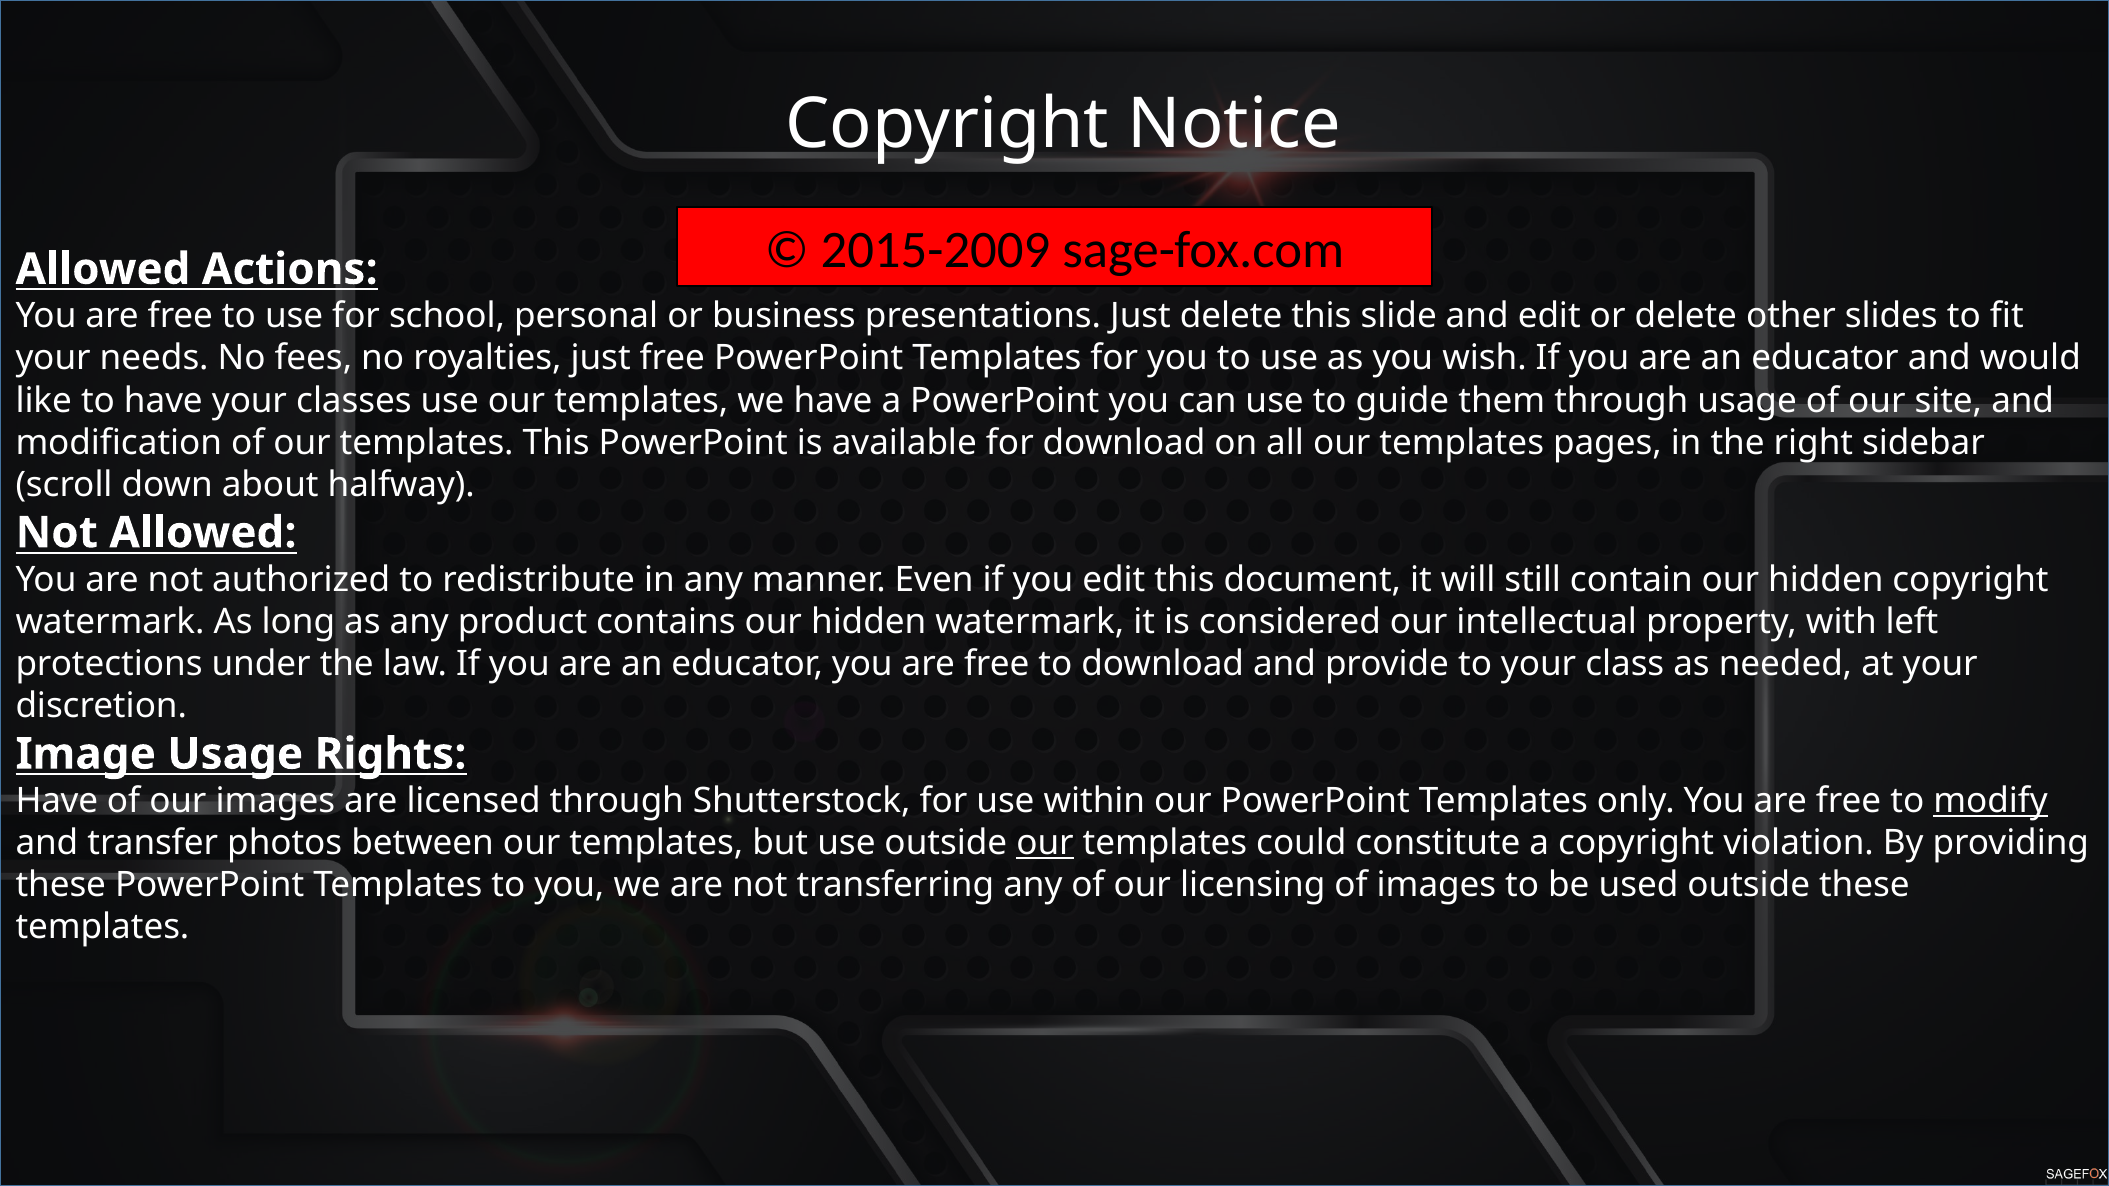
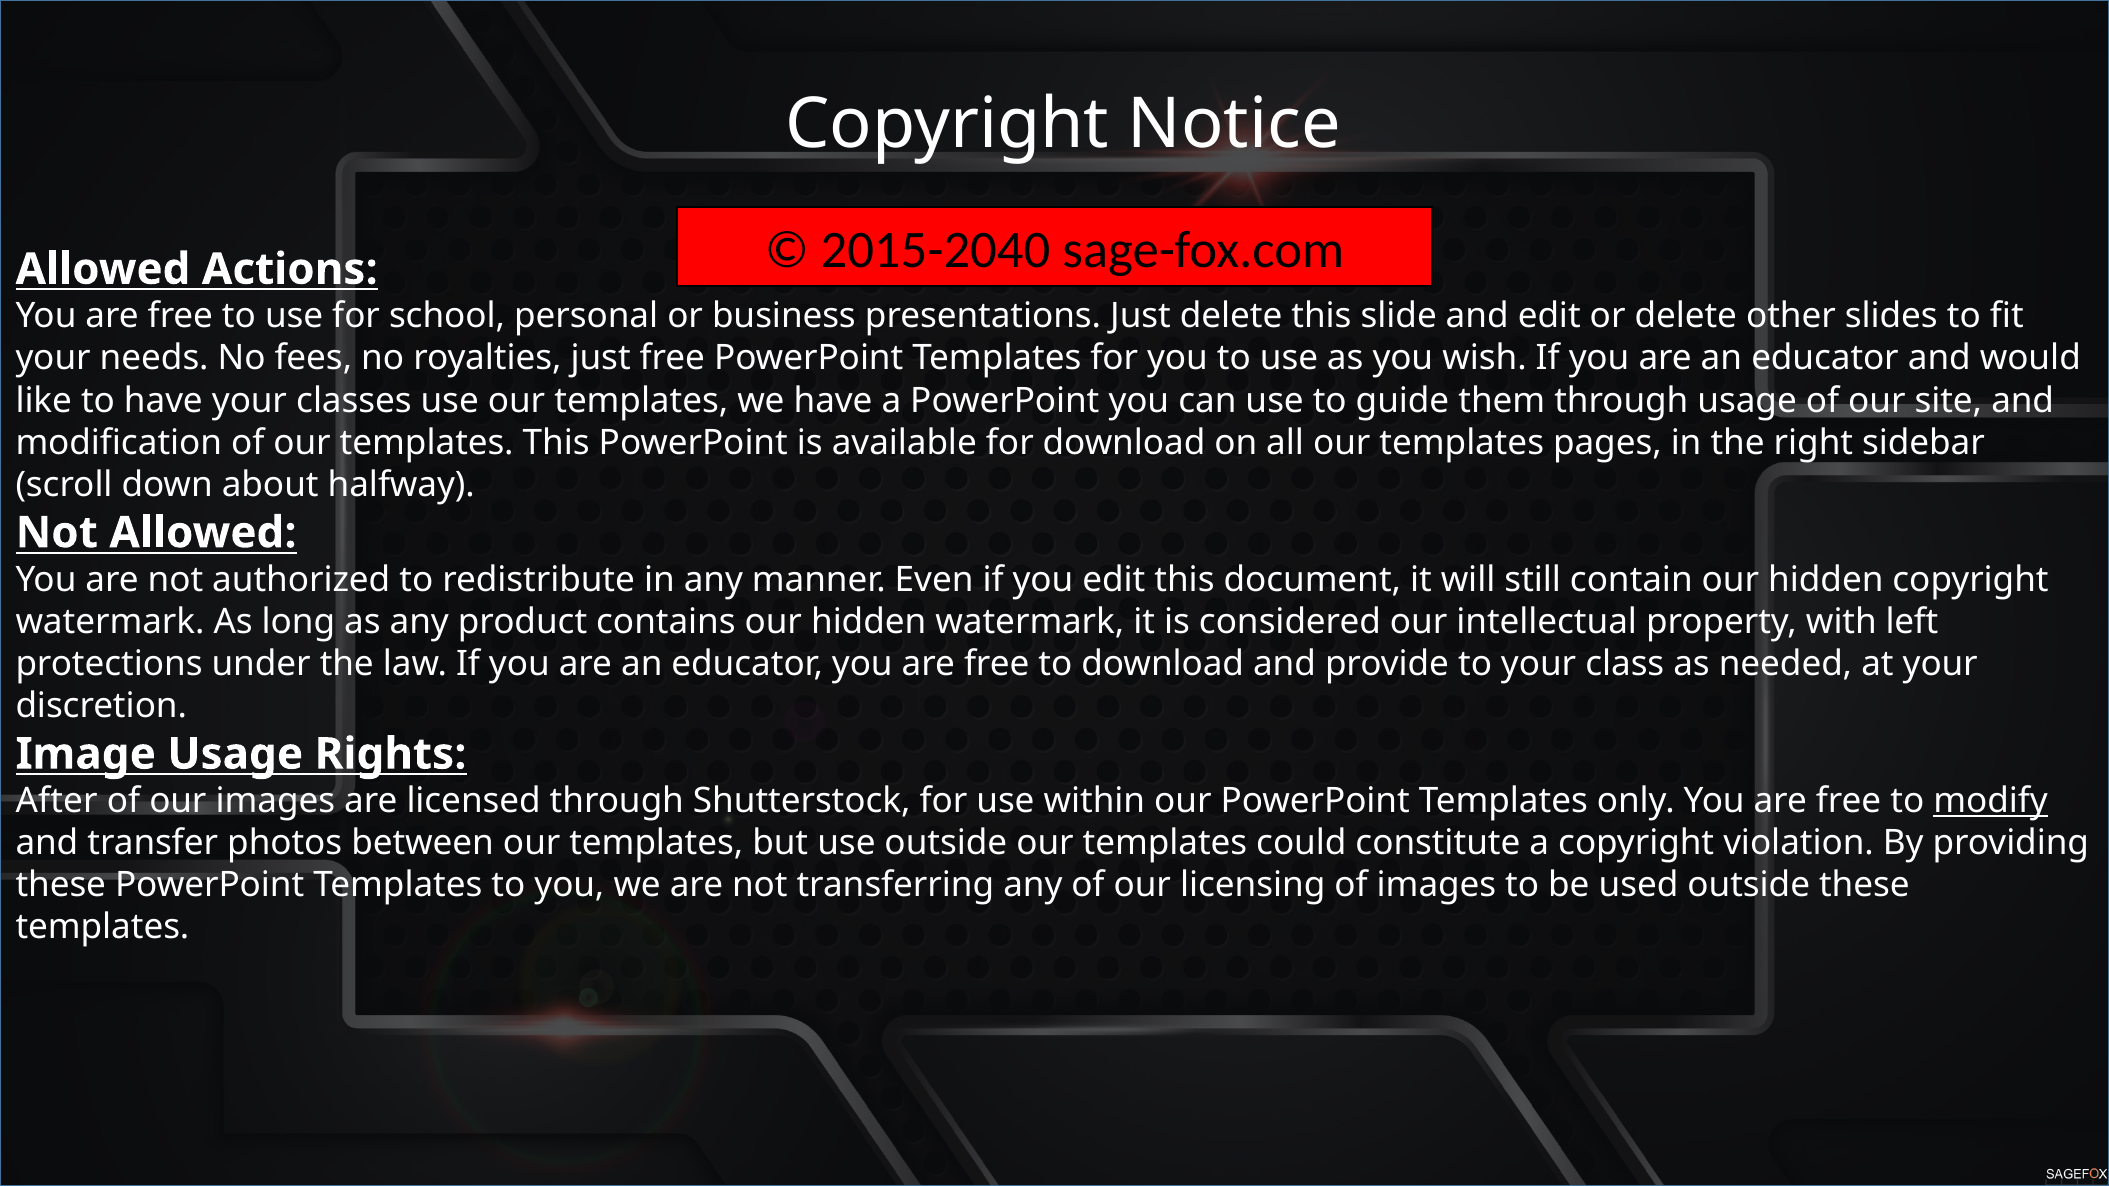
2015-2009: 2015-2009 -> 2015-2040
Have at (57, 801): Have -> After
our at (1045, 843) underline: present -> none
